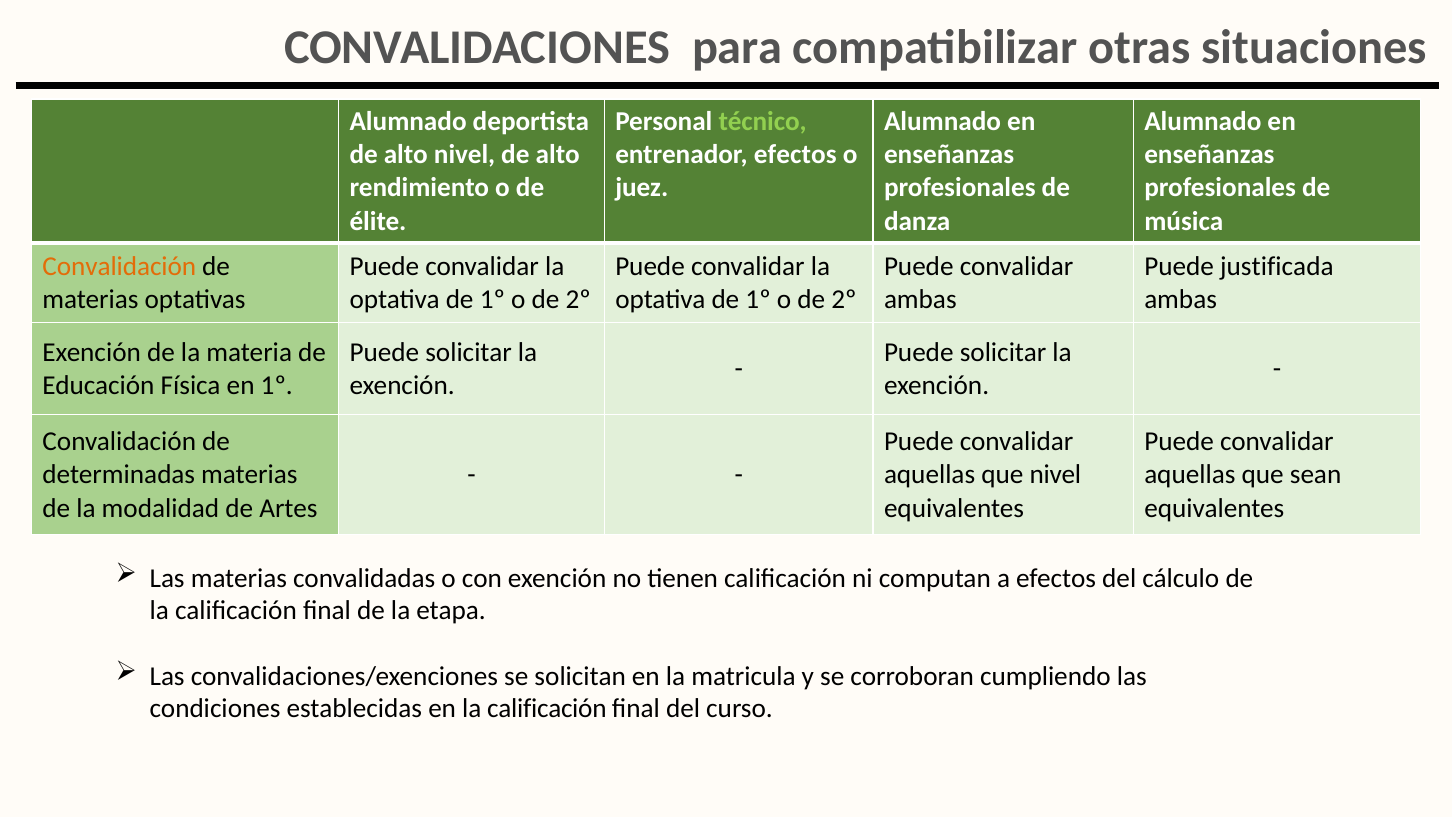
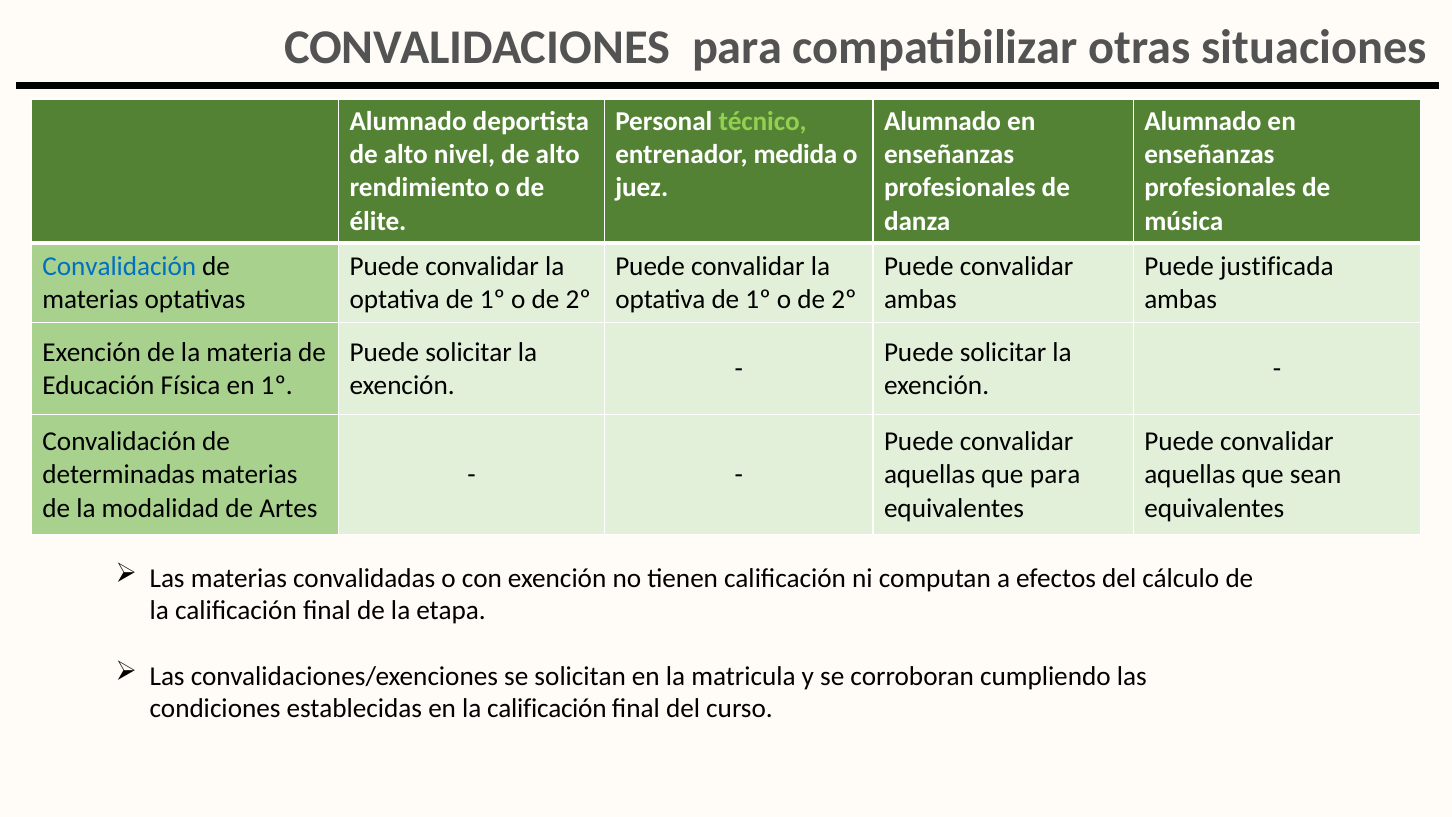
entrenador efectos: efectos -> medida
Convalidación at (119, 266) colour: orange -> blue
que nivel: nivel -> para
